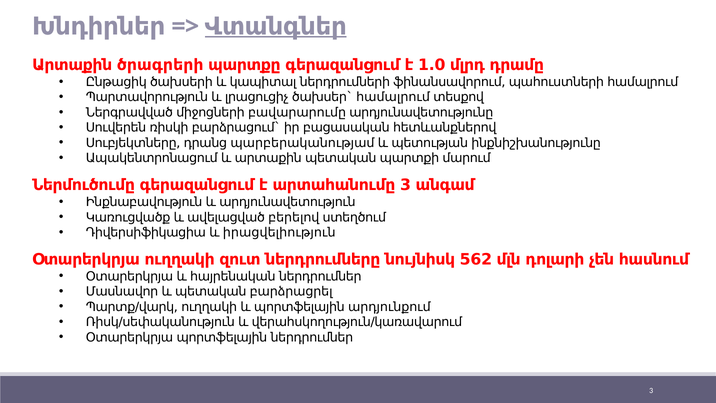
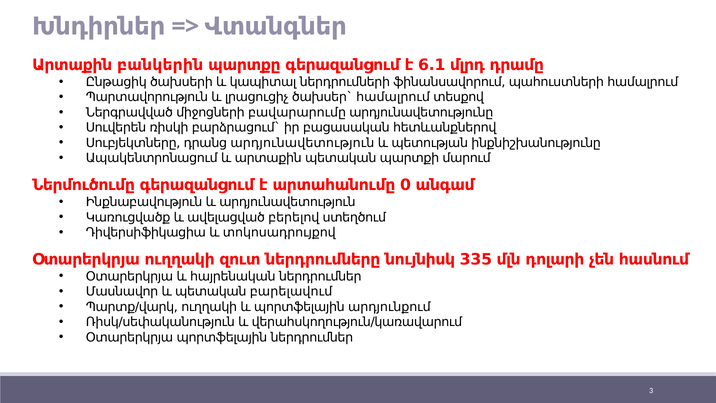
Վտանգներ underline: present -> none
ծրագրերի: ծրագրերի -> բանկերին
1.0: 1.0 -> 6.1
դրանց պարբերականությամ: պարբերականությամ -> արդյունավետություն
արտահանումը 3: 3 -> 0
իրացվելիություն: իրացվելիություն -> տոկոսադրույքով
562: 562 -> 335
բարձրացրել: բարձրացրել -> բարելավում
